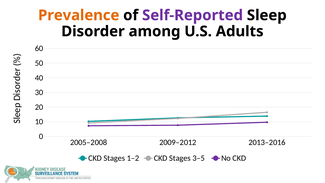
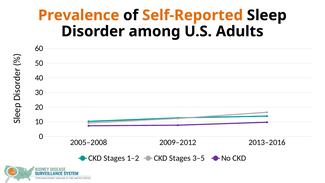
Self-Reported colour: purple -> orange
